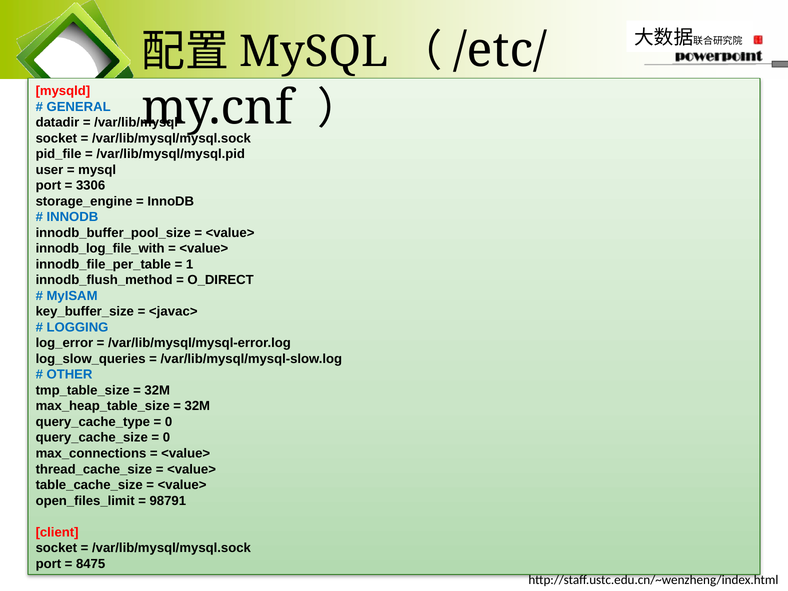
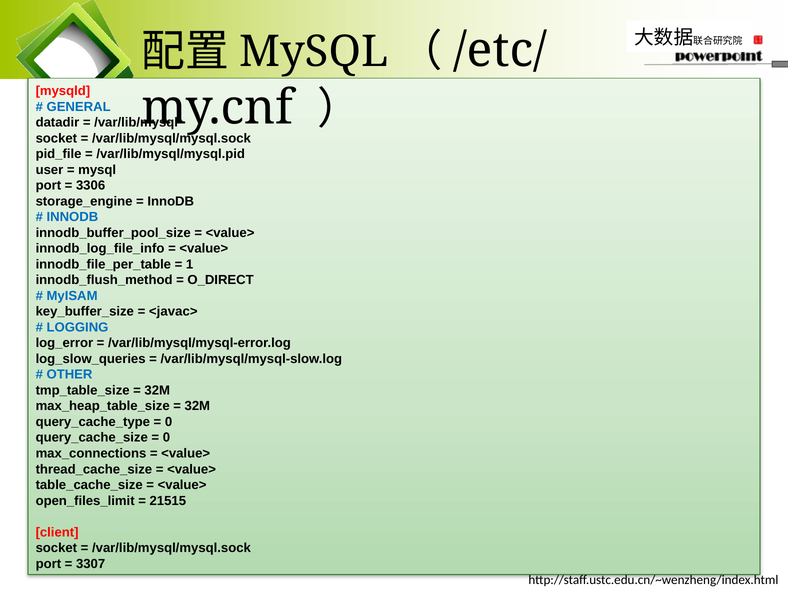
innodb_log_file_with: innodb_log_file_with -> innodb_log_file_info
98791: 98791 -> 21515
8475: 8475 -> 3307
